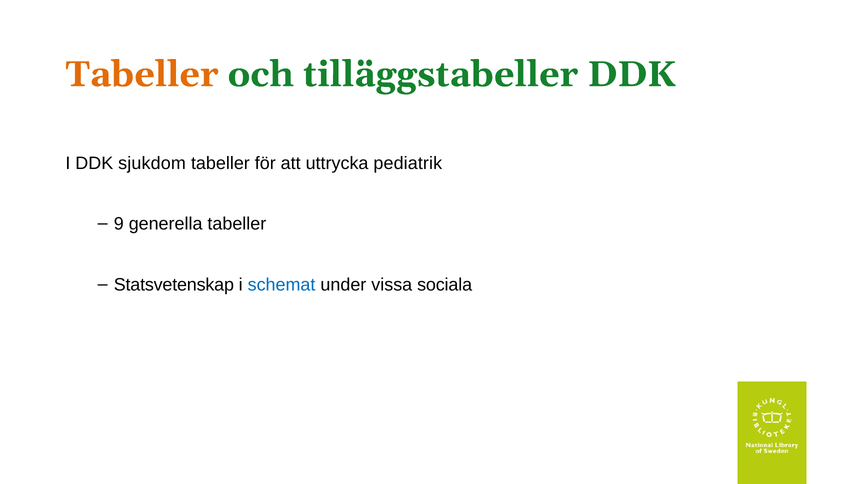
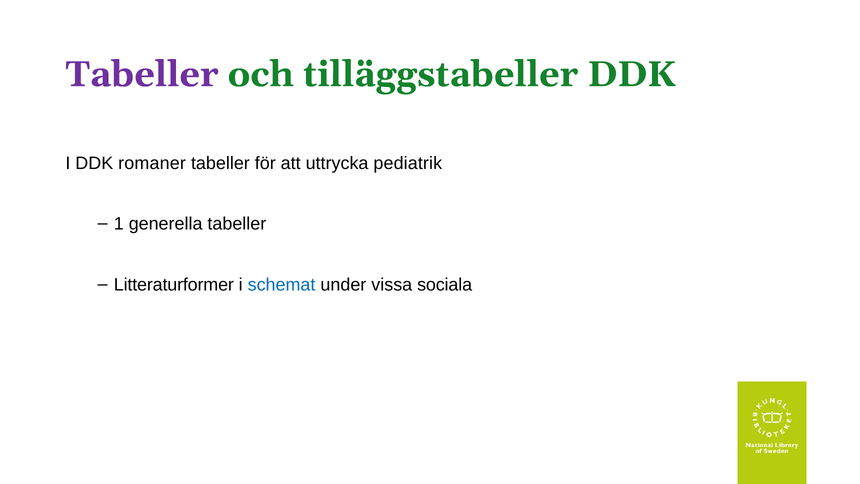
Tabeller at (142, 74) colour: orange -> purple
sjukdom: sjukdom -> romaner
9: 9 -> 1
Statsvetenskap: Statsvetenskap -> Litteraturformer
